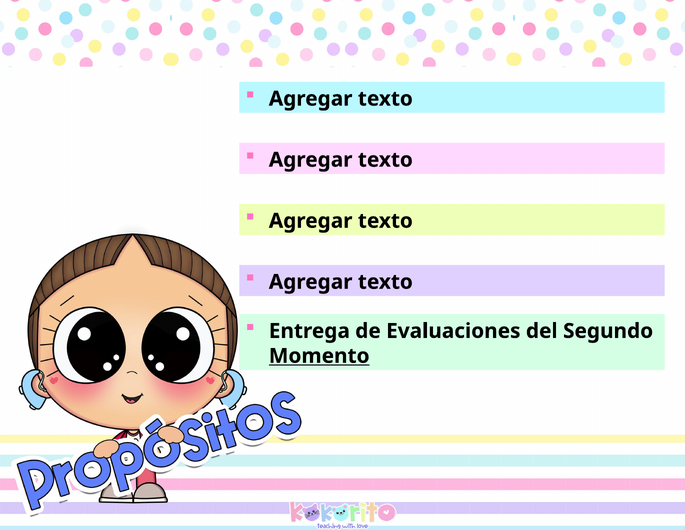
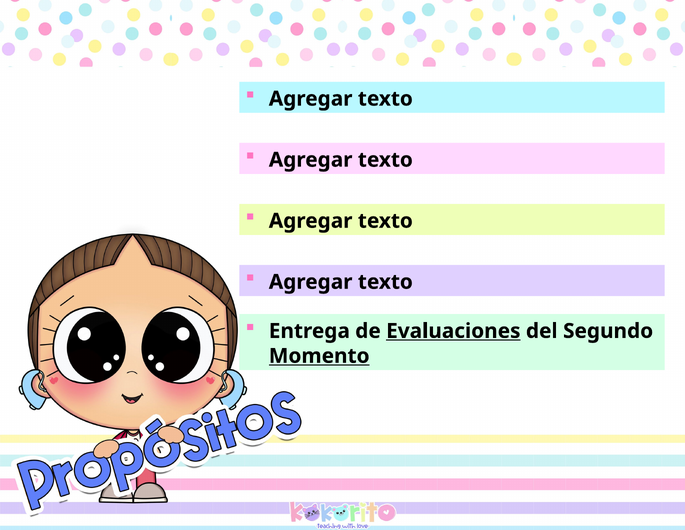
Evaluaciones underline: none -> present
